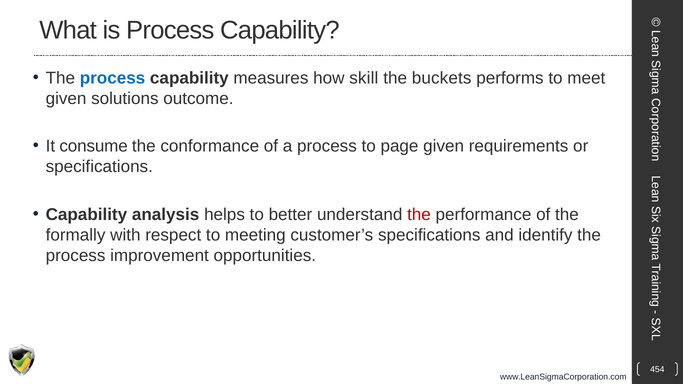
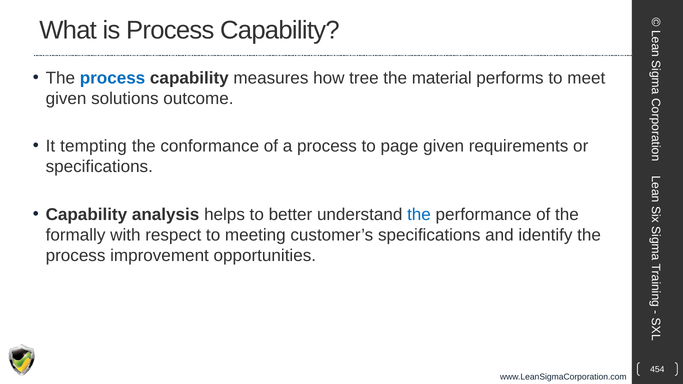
skill: skill -> tree
buckets: buckets -> material
consume: consume -> tempting
the at (419, 215) colour: red -> blue
